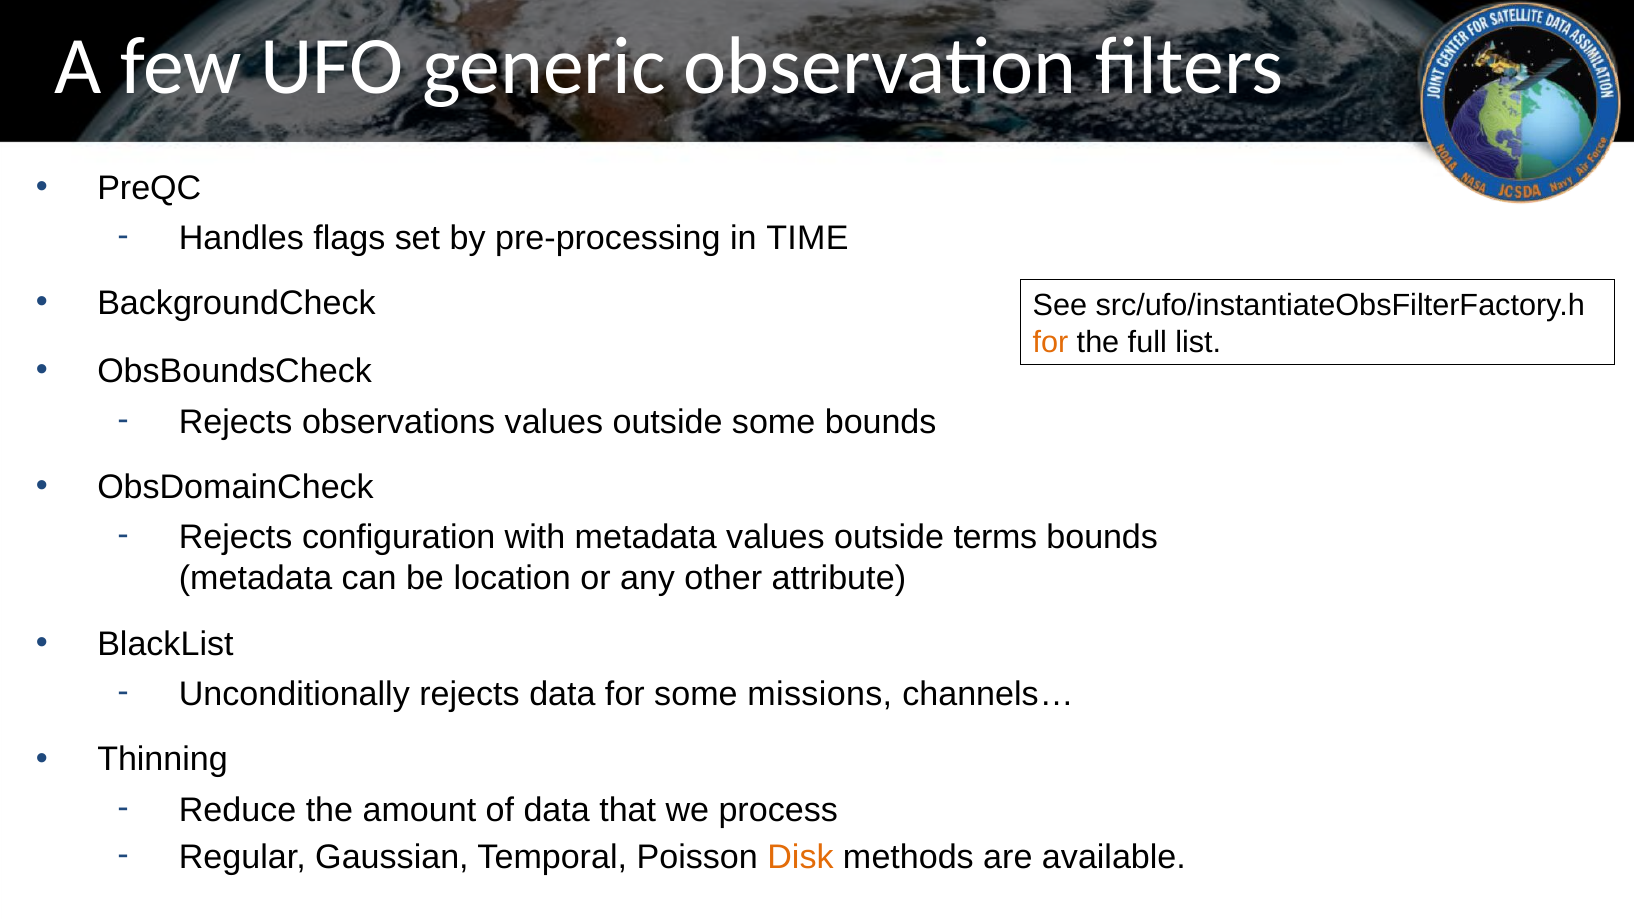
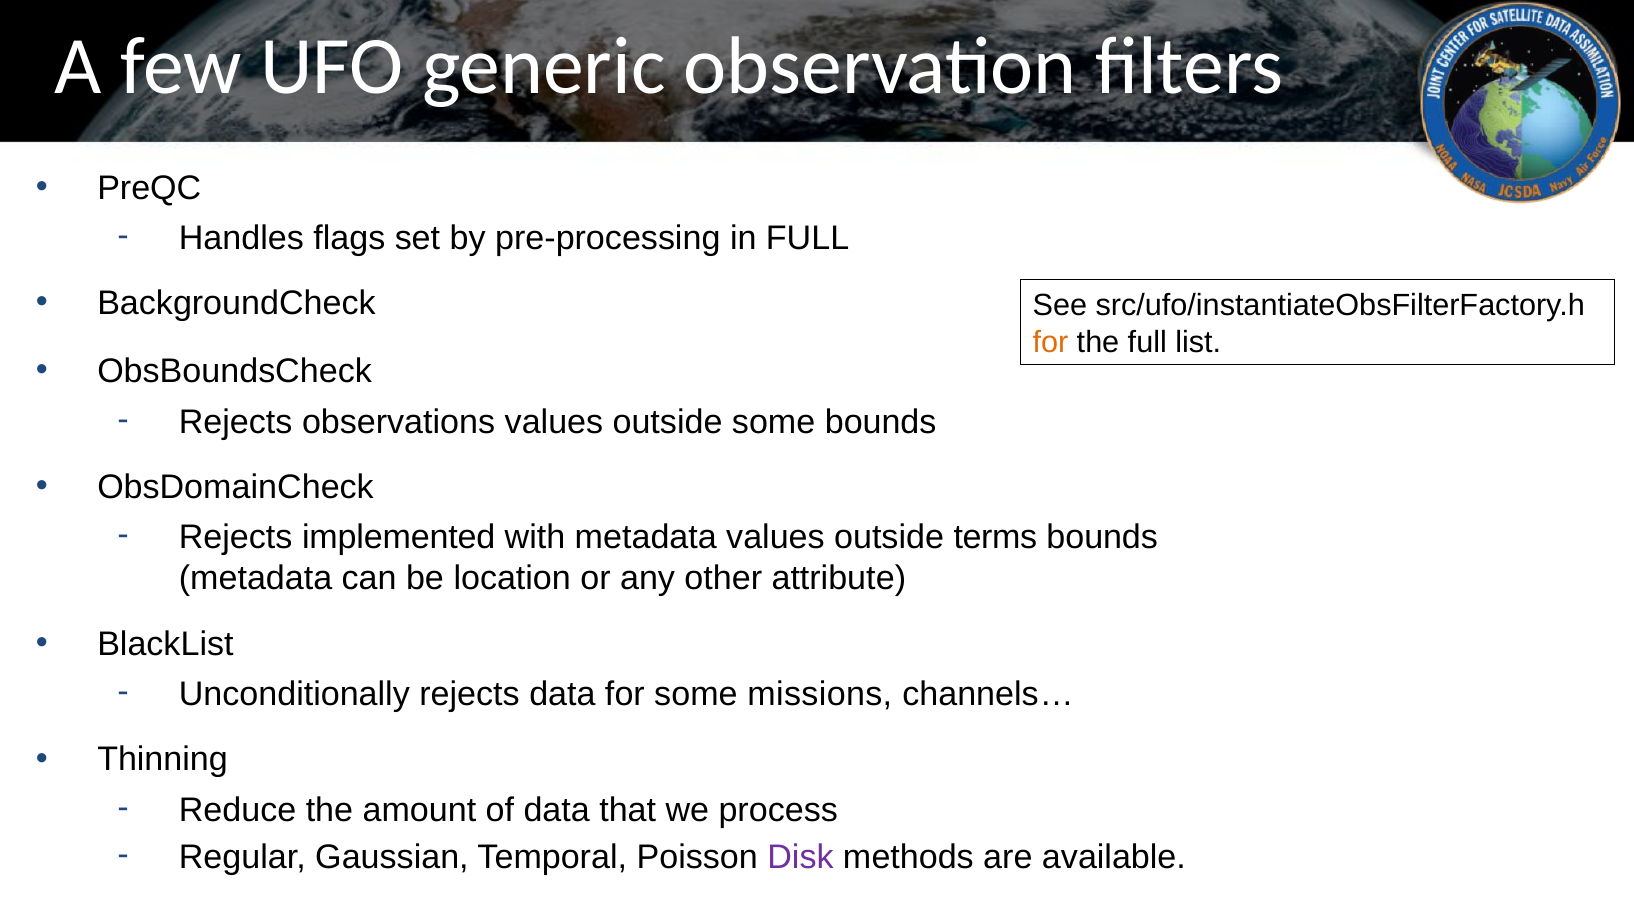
in TIME: TIME -> FULL
configuration: configuration -> implemented
Disk colour: orange -> purple
